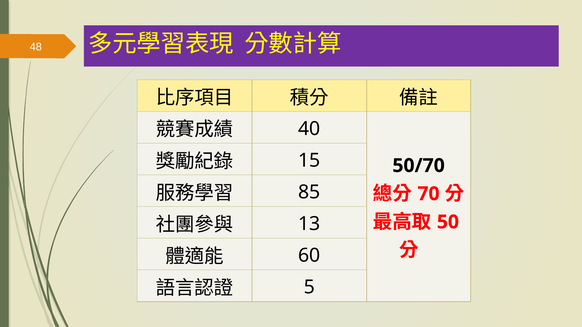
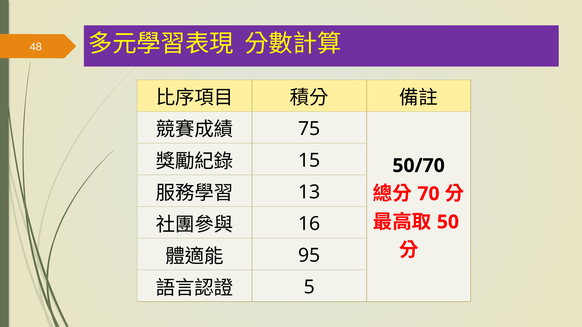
40: 40 -> 75
85: 85 -> 13
13: 13 -> 16
60: 60 -> 95
